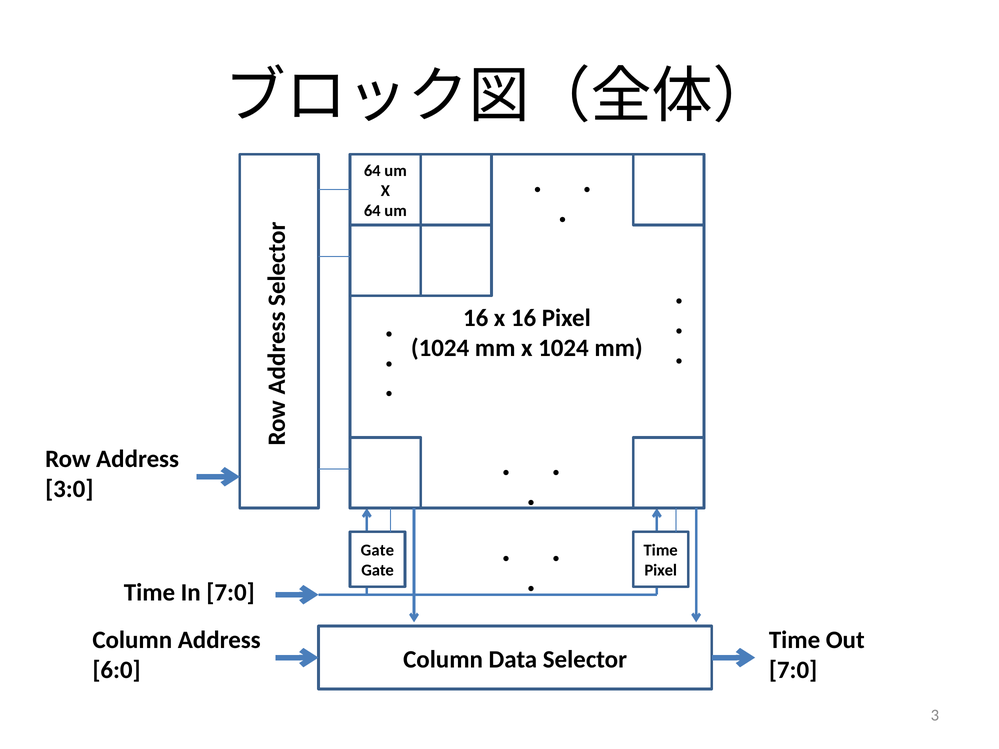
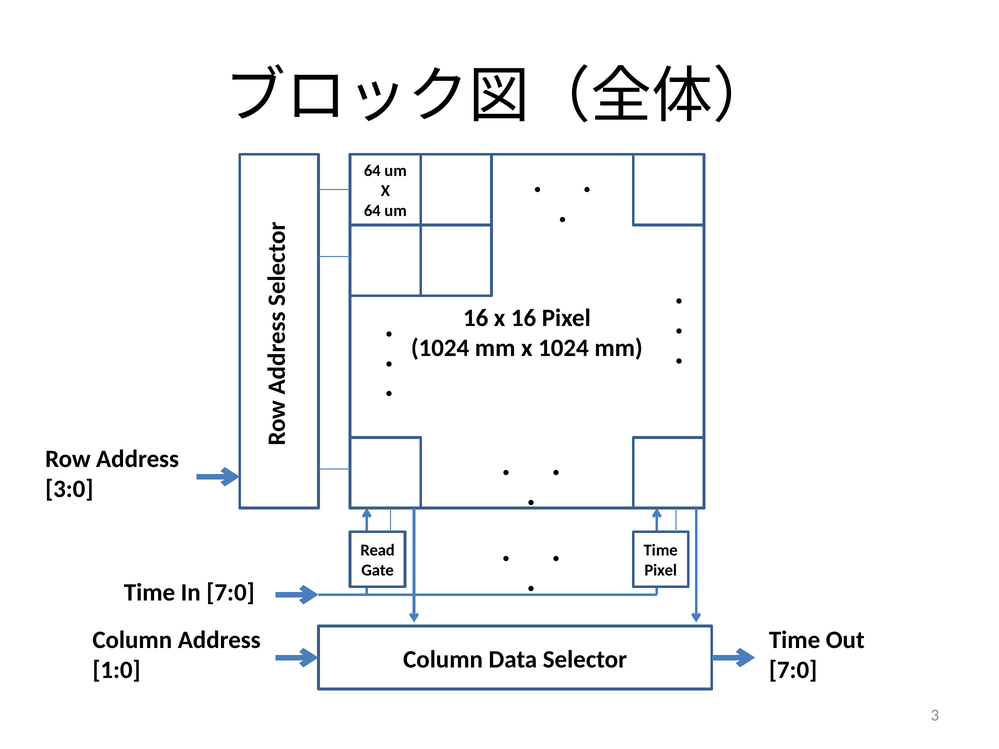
Gate at (377, 551): Gate -> Read
6:0: 6:0 -> 1:0
